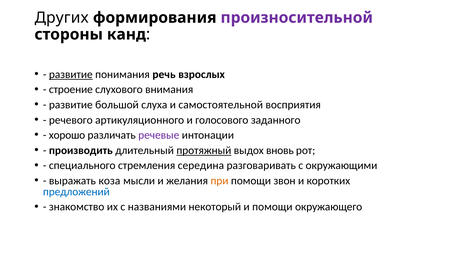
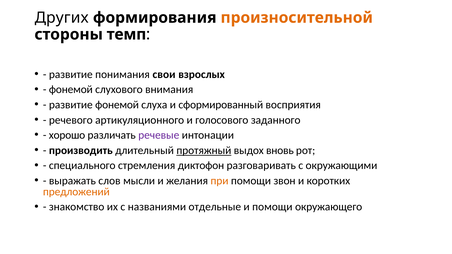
произносительной colour: purple -> orange
канд: канд -> темп
развитие at (71, 74) underline: present -> none
речь: речь -> свои
строение at (71, 90): строение -> фонемой
развитие большой: большой -> фонемой
самостоятельной: самостоятельной -> сформированный
середина: середина -> диктофон
коза: коза -> слов
предложений colour: blue -> orange
некоторый: некоторый -> отдельные
